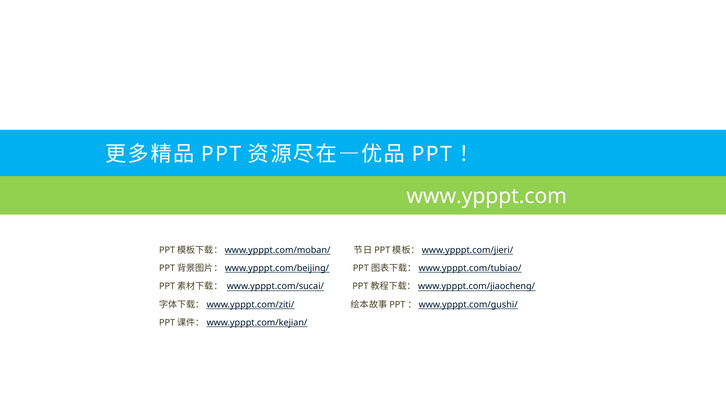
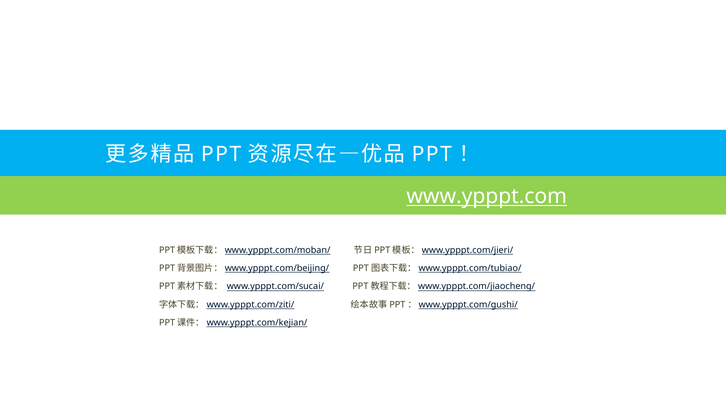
www.ypppt.com underline: none -> present
